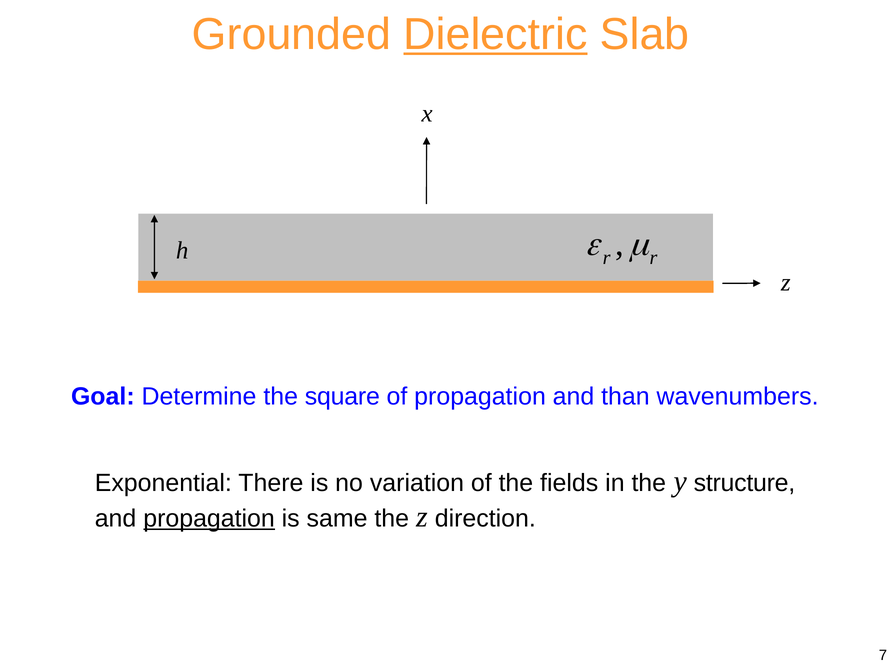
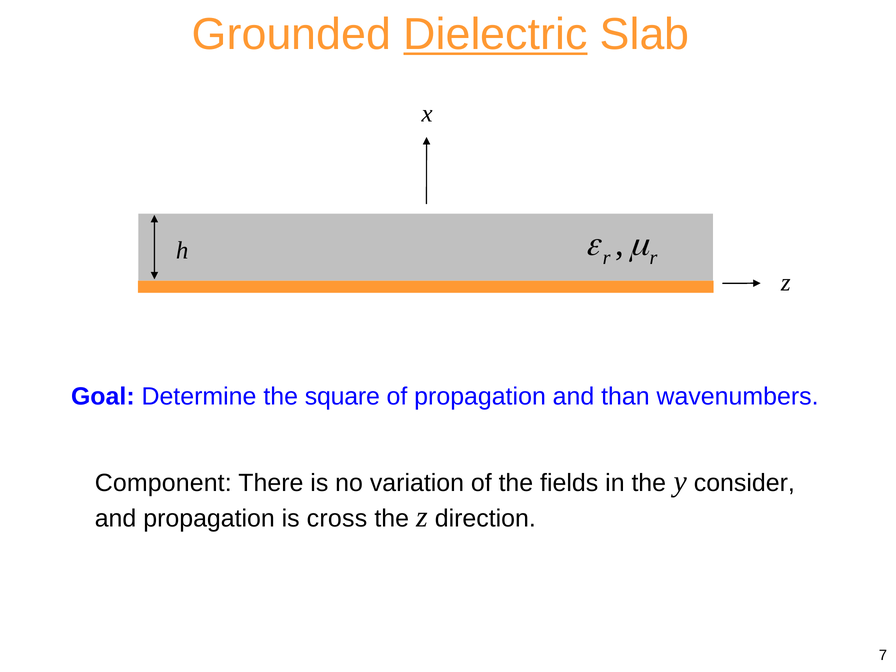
Exponential: Exponential -> Component
structure: structure -> consider
propagation at (209, 519) underline: present -> none
same: same -> cross
